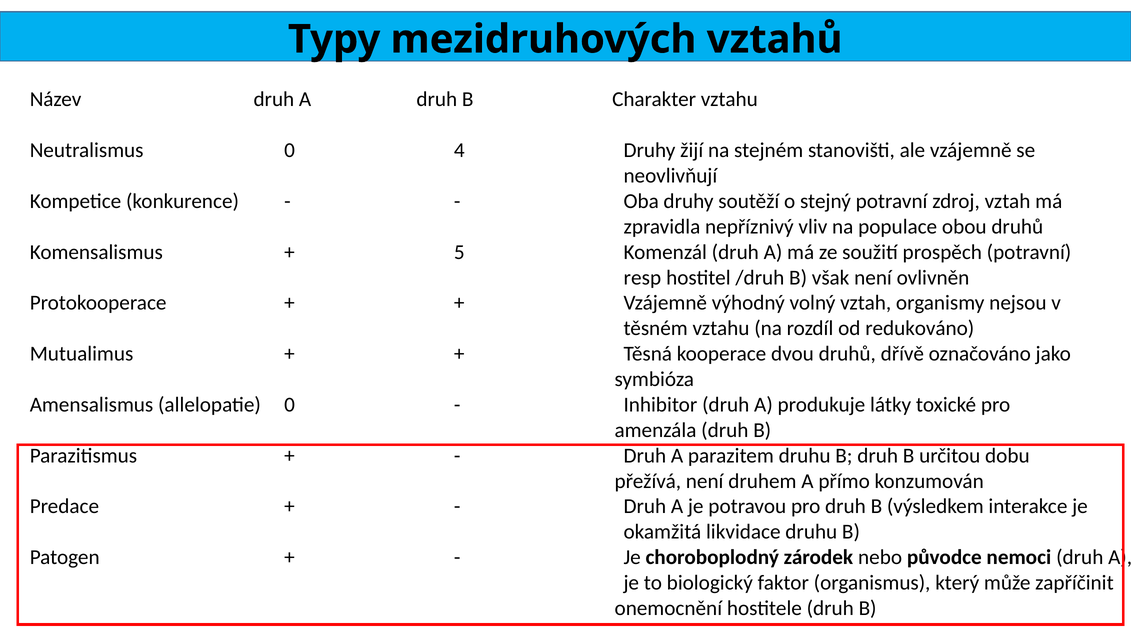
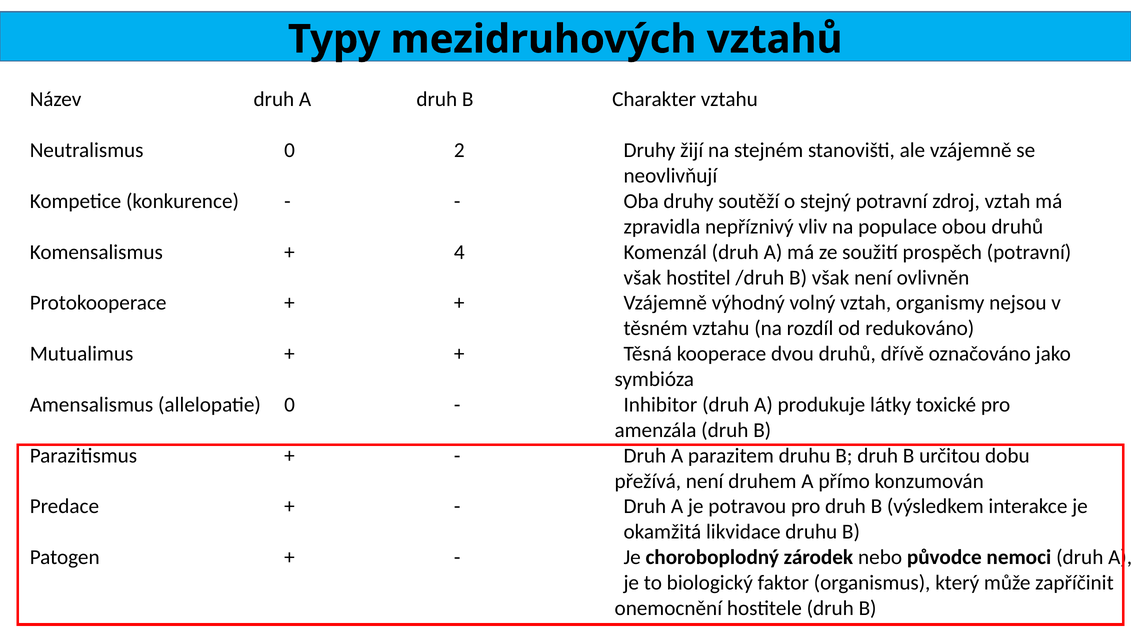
4: 4 -> 2
5: 5 -> 4
resp at (642, 278): resp -> však
